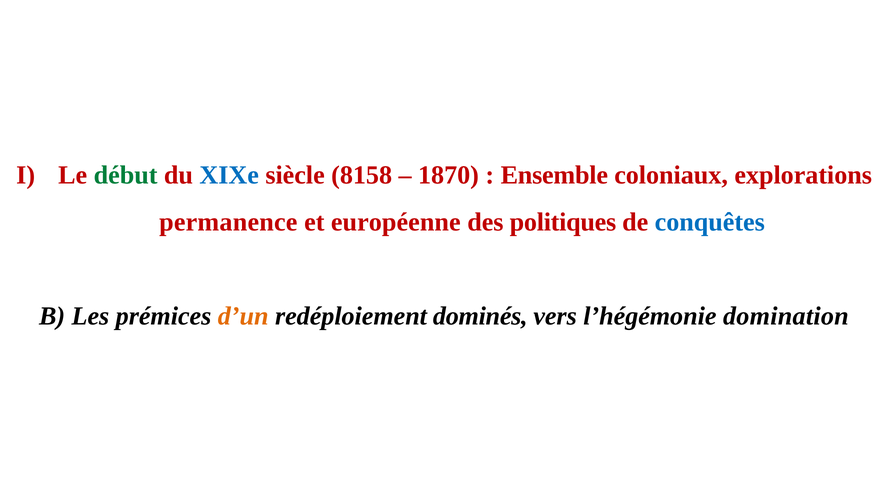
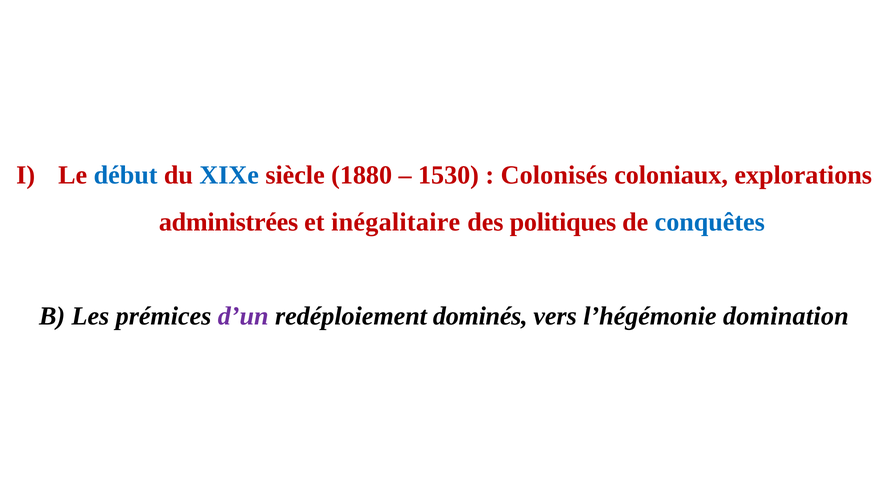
début colour: green -> blue
8158: 8158 -> 1880
1870: 1870 -> 1530
Ensemble: Ensemble -> Colonisés
permanence: permanence -> administrées
européenne: européenne -> inégalitaire
d’un colour: orange -> purple
